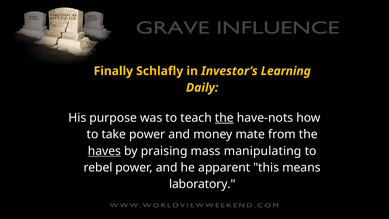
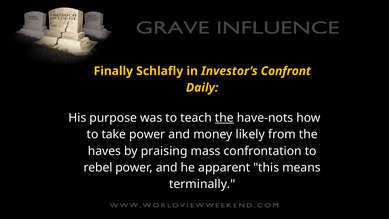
Learning: Learning -> Confront
mate: mate -> likely
haves underline: present -> none
manipulating: manipulating -> confrontation
laboratory: laboratory -> terminally
